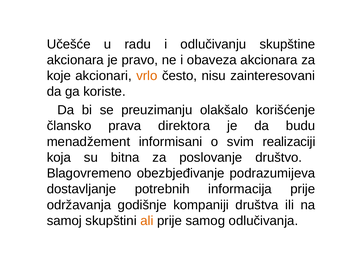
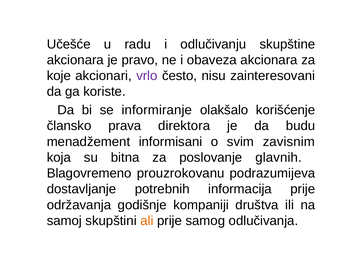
vrlo colour: orange -> purple
preuzimanju: preuzimanju -> informiranje
realizaciji: realizaciji -> zavisnim
društvo: društvo -> glavnih
obezbjeđivanje: obezbjeđivanje -> prouzrokovanu
